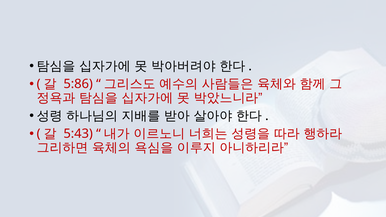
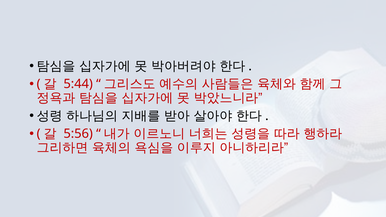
5:86: 5:86 -> 5:44
5:43: 5:43 -> 5:56
